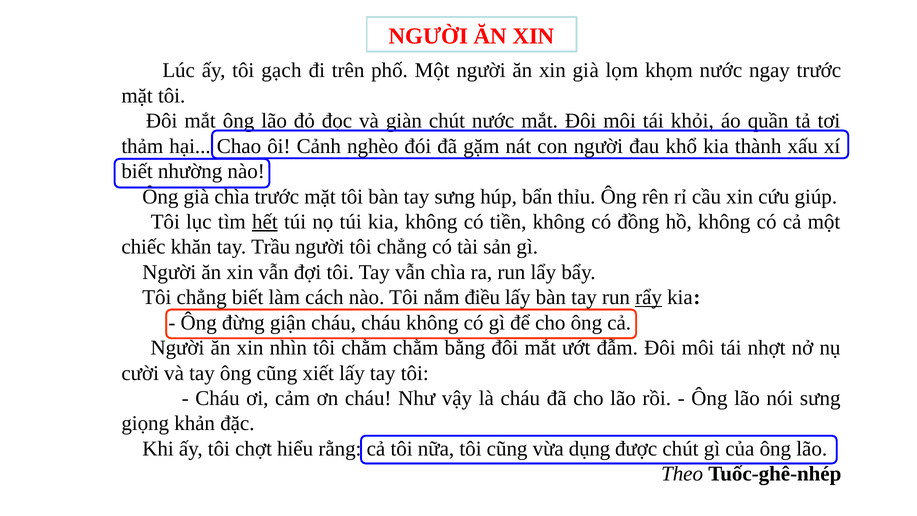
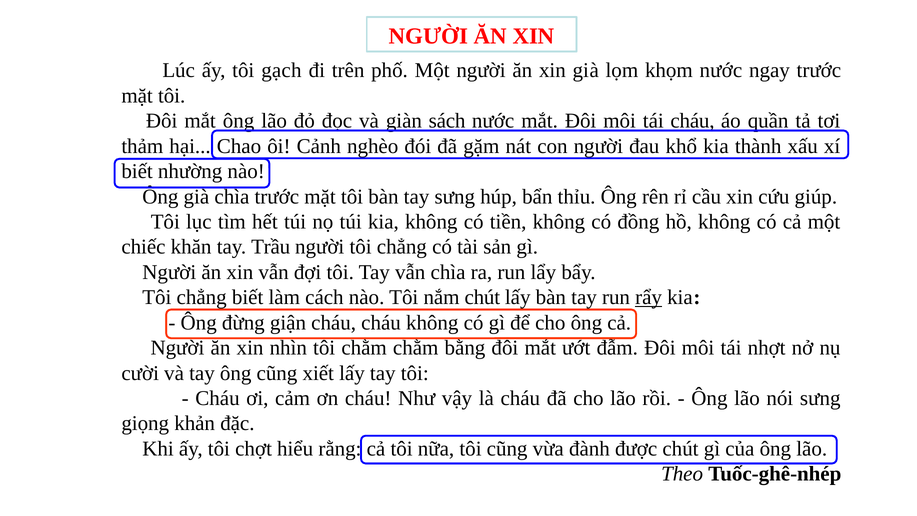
giàn chút: chút -> sách
tái khỏi: khỏi -> cháu
hết underline: present -> none
nắm điều: điều -> chút
dụng: dụng -> đành
